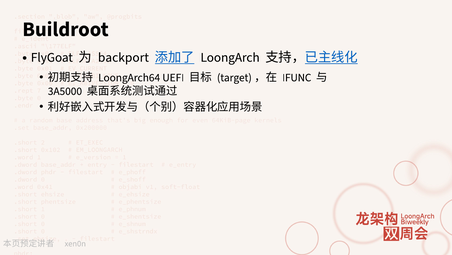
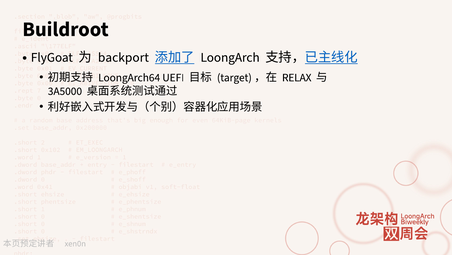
IFUNC: IFUNC -> RELAX
